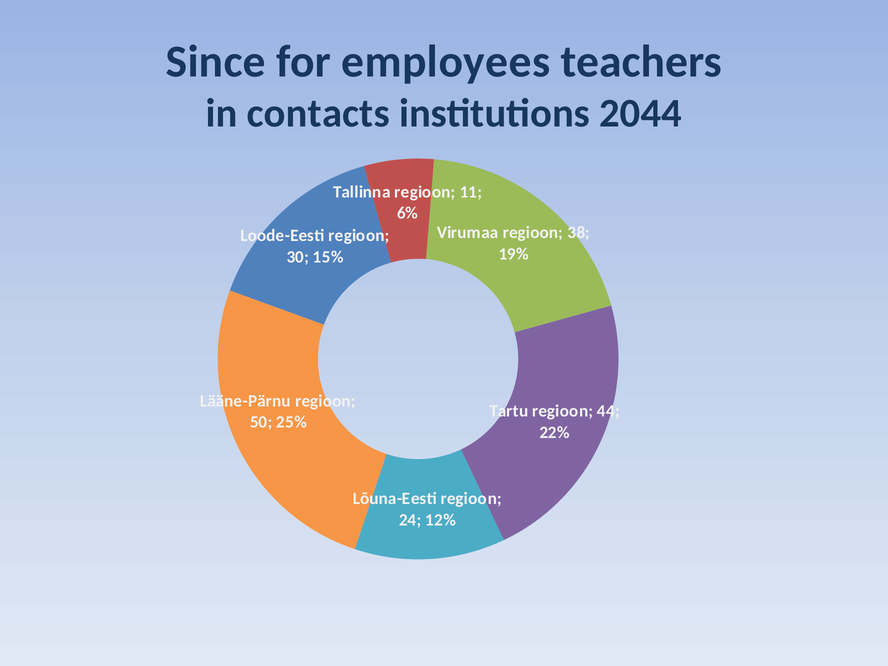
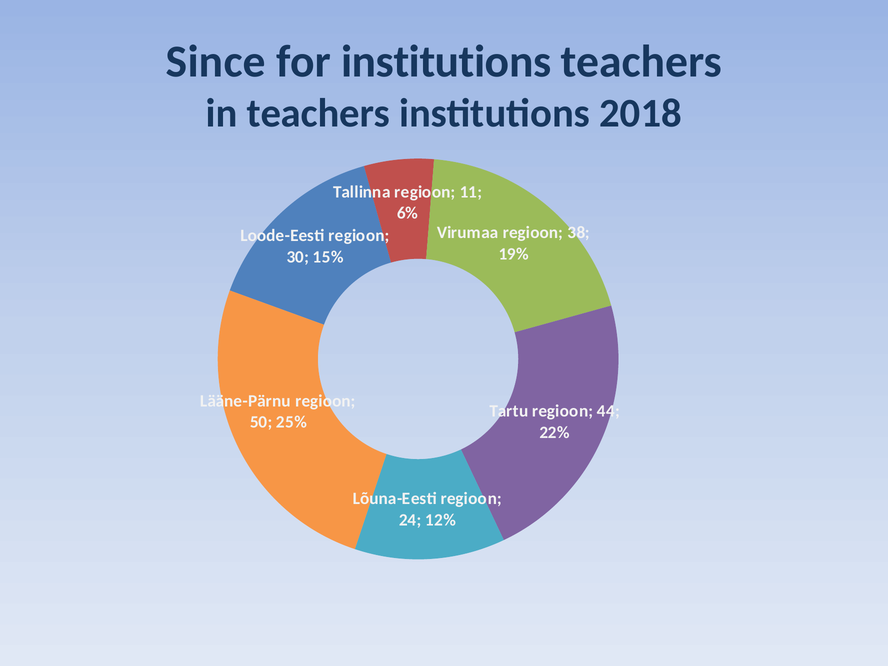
for employees: employees -> institutions
in contacts: contacts -> teachers
2044: 2044 -> 2018
